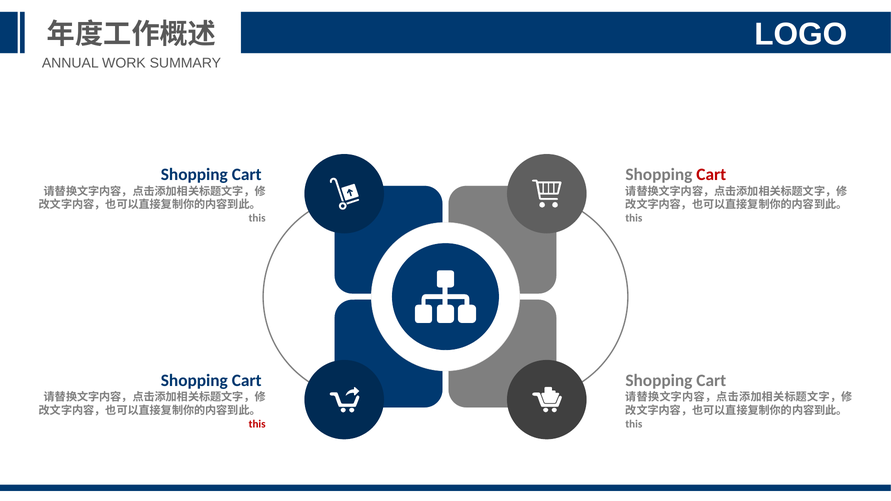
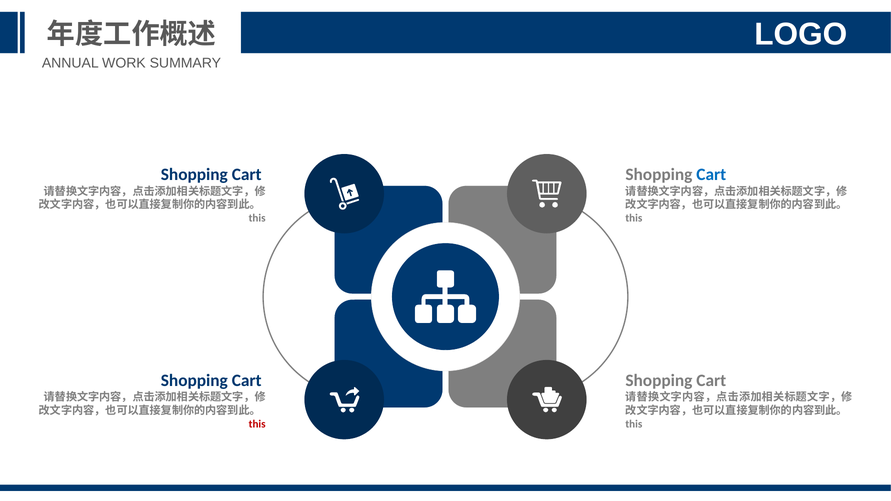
Cart at (711, 175) colour: red -> blue
